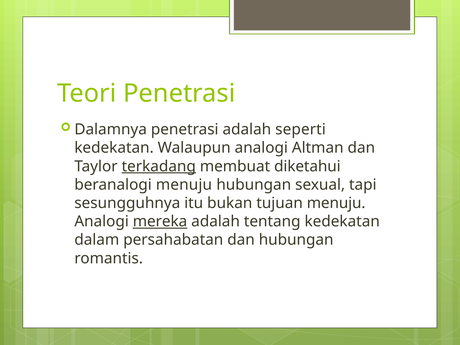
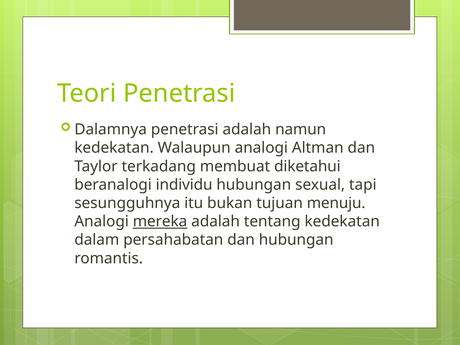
seperti: seperti -> namun
terkadang underline: present -> none
beranalogi menuju: menuju -> individu
